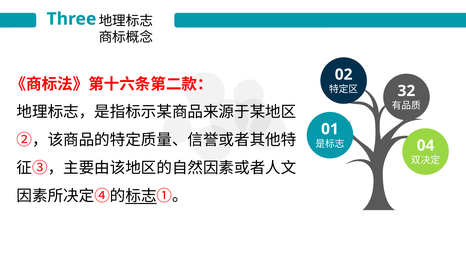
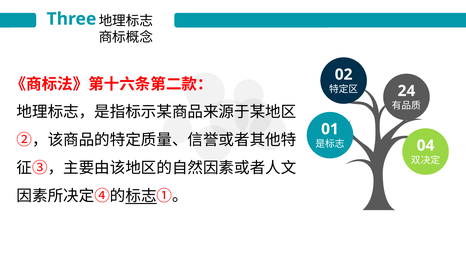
32: 32 -> 24
